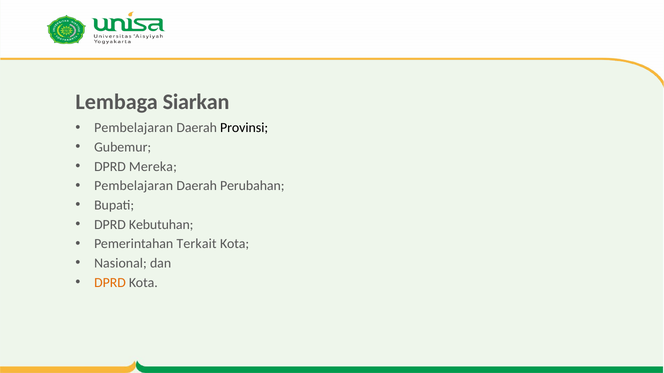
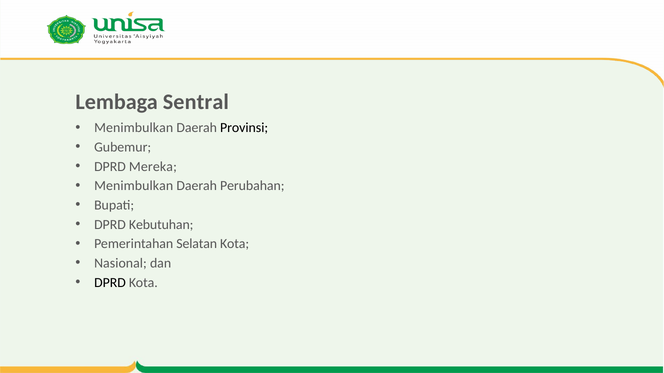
Siarkan: Siarkan -> Sentral
Pembelajaran at (134, 128): Pembelajaran -> Menimbulkan
Pembelajaran at (134, 186): Pembelajaran -> Menimbulkan
Terkait: Terkait -> Selatan
DPRD at (110, 283) colour: orange -> black
